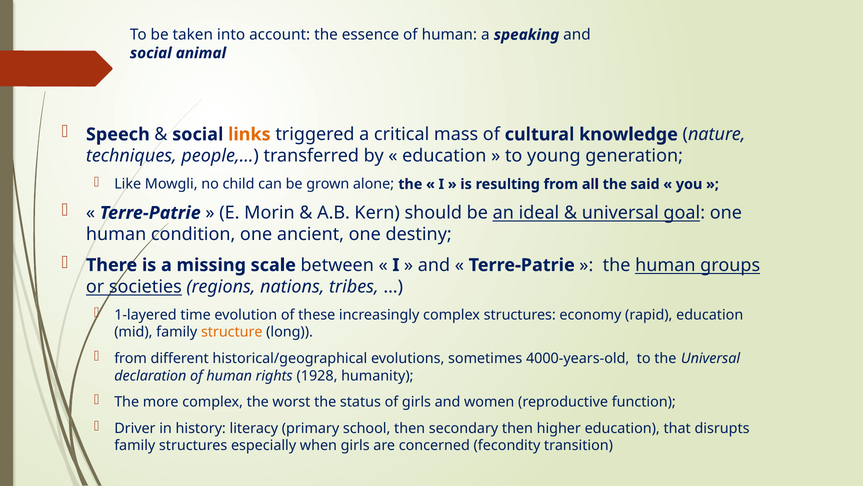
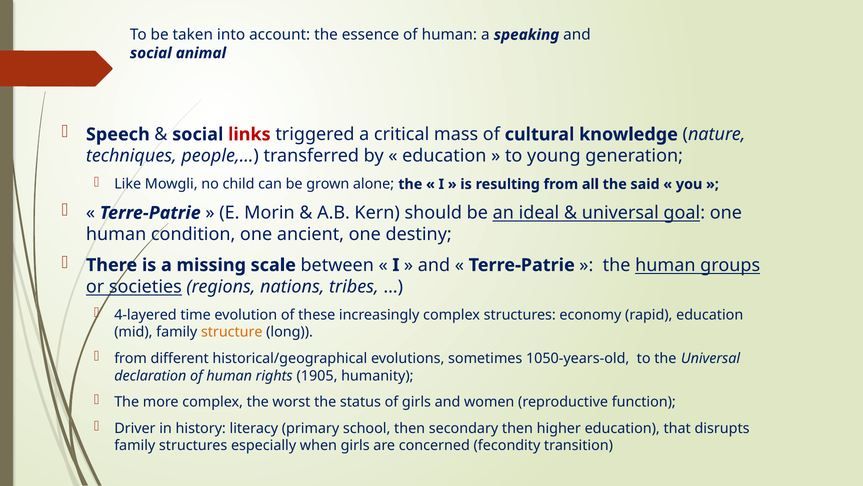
links colour: orange -> red
1-layered: 1-layered -> 4-layered
4000-years-old: 4000-years-old -> 1050-years-old
1928: 1928 -> 1905
